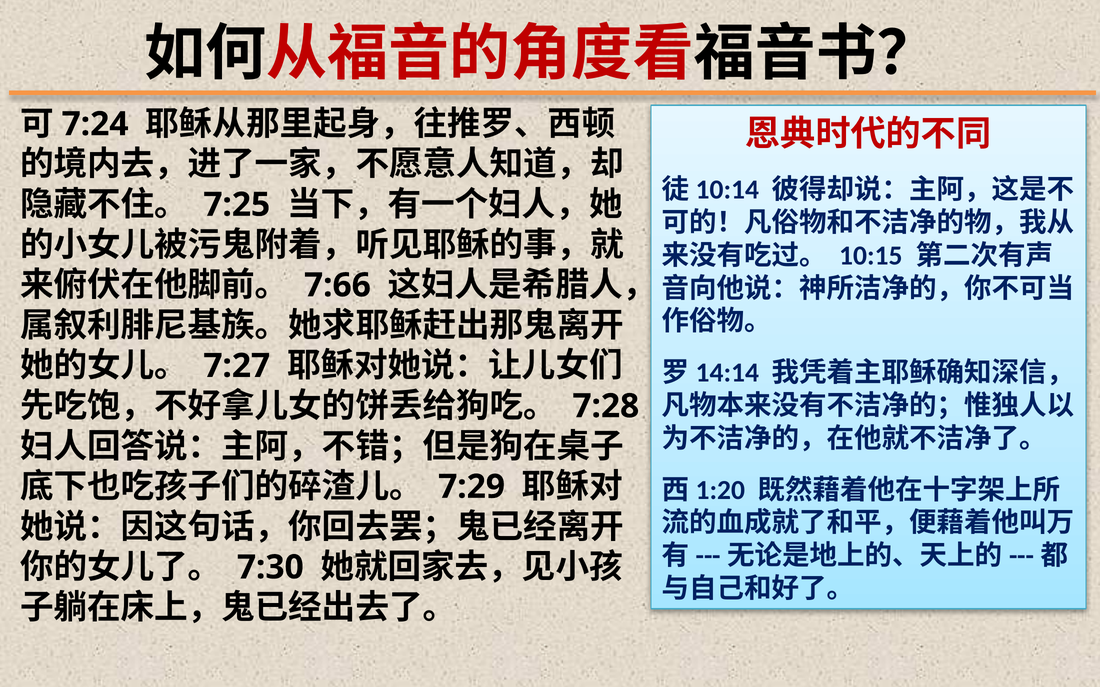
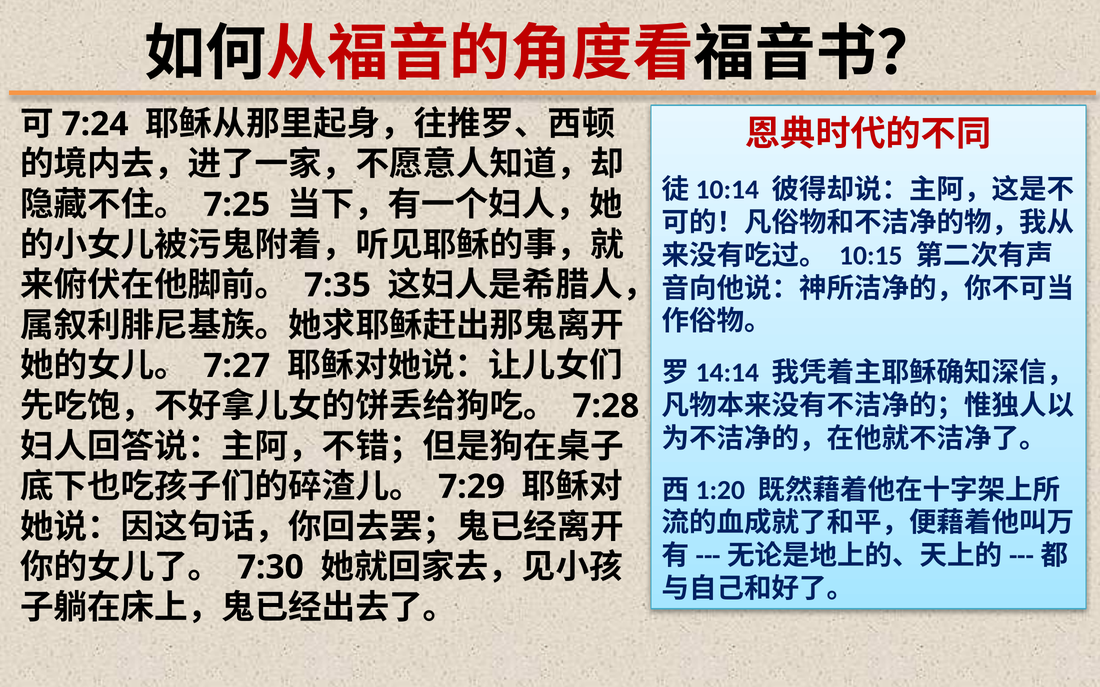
7:66: 7:66 -> 7:35
